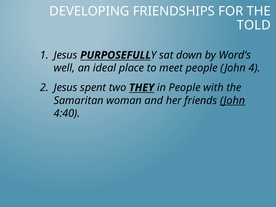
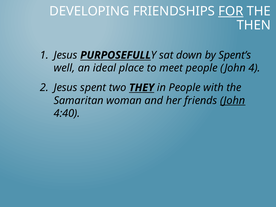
FOR underline: none -> present
TOLD: TOLD -> THEN
Word’s: Word’s -> Spent’s
